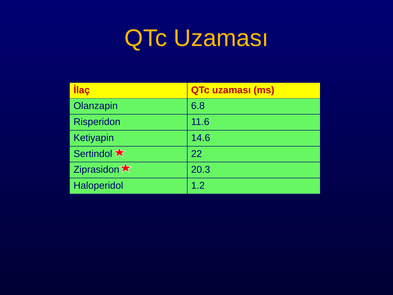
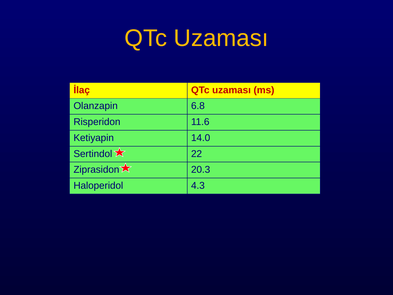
14.6: 14.6 -> 14.0
1.2: 1.2 -> 4.3
